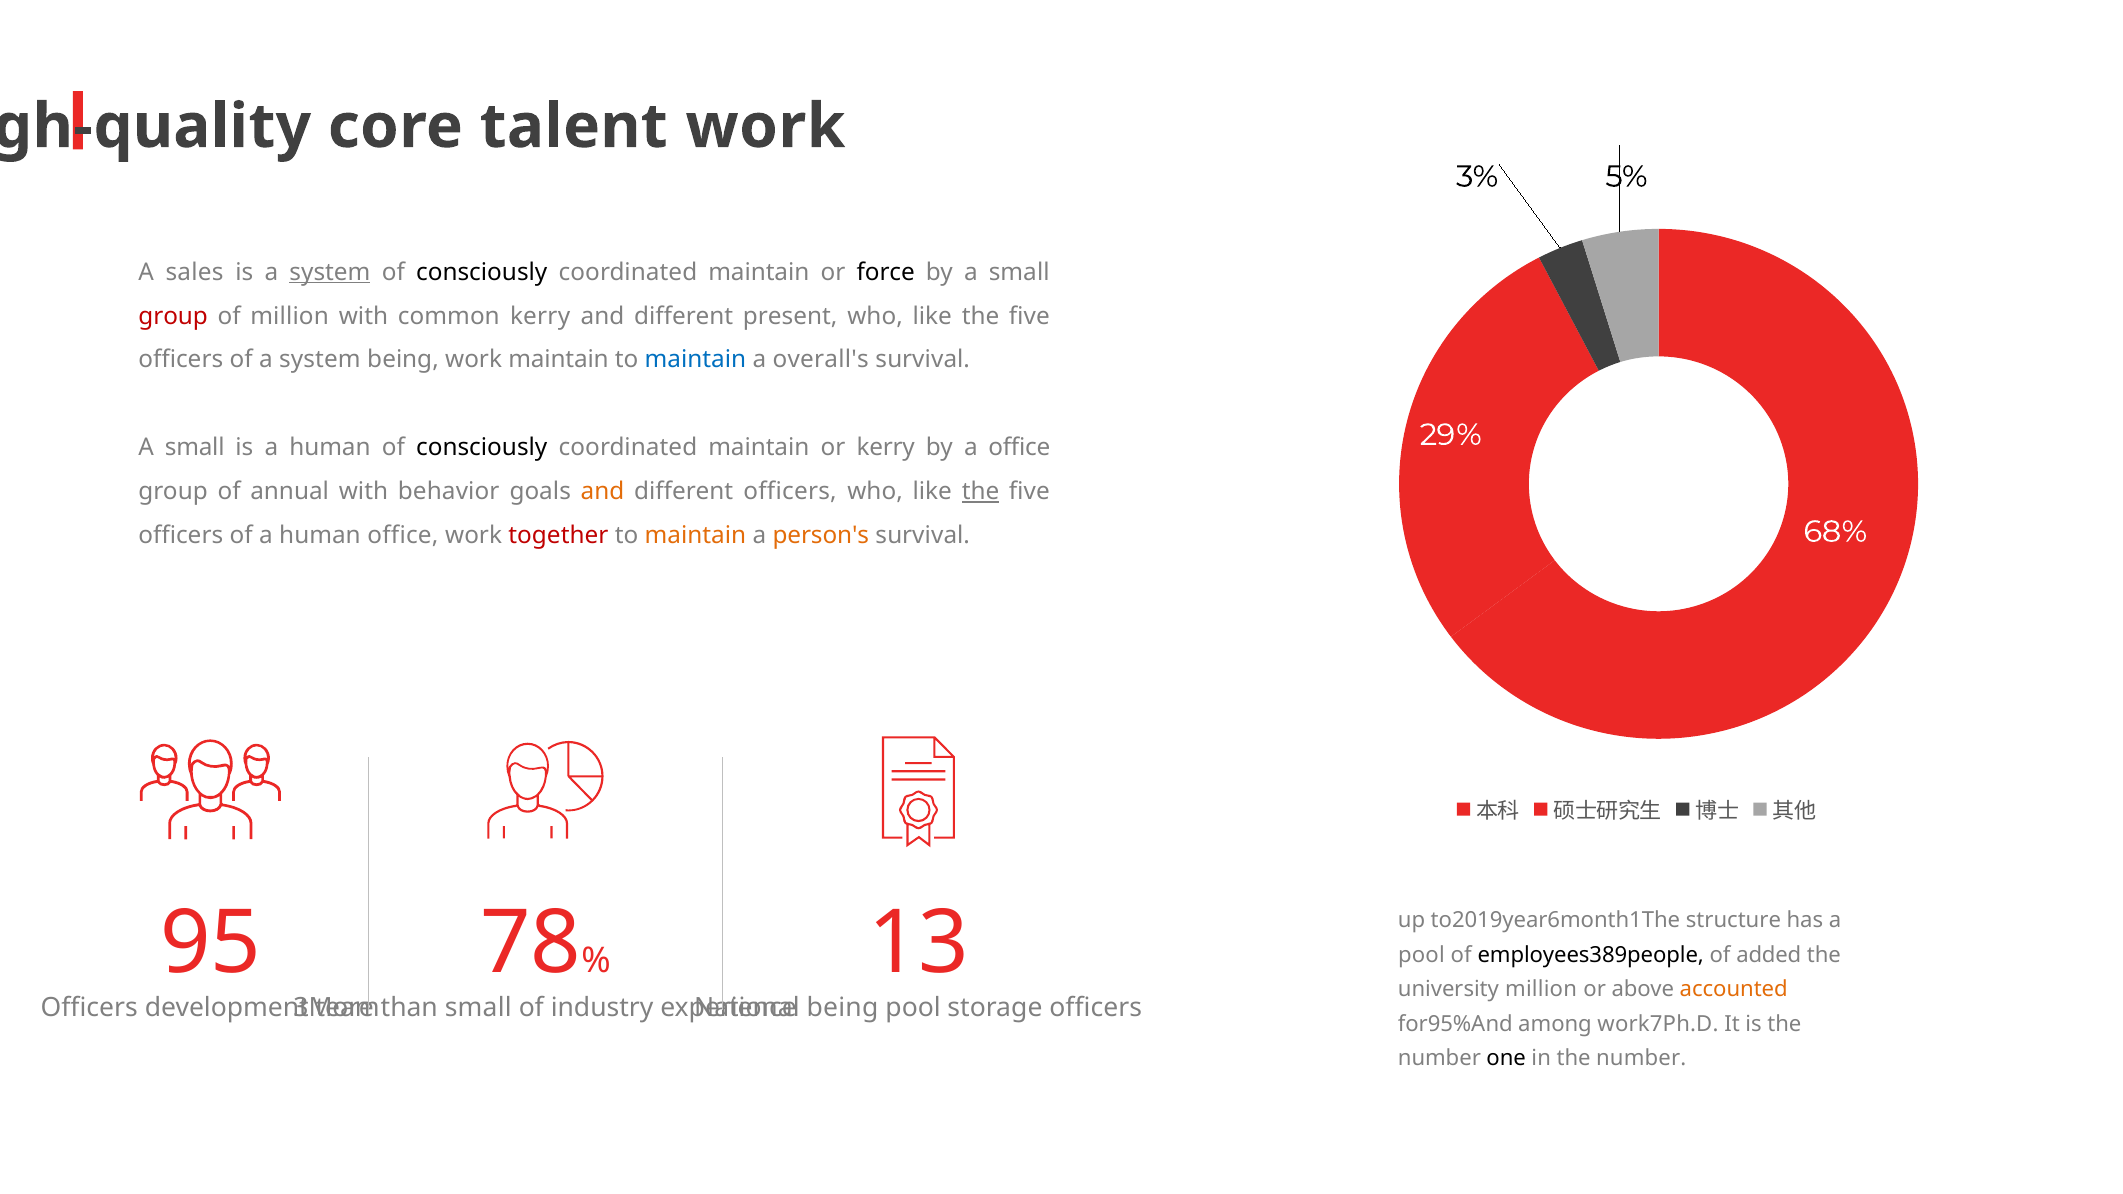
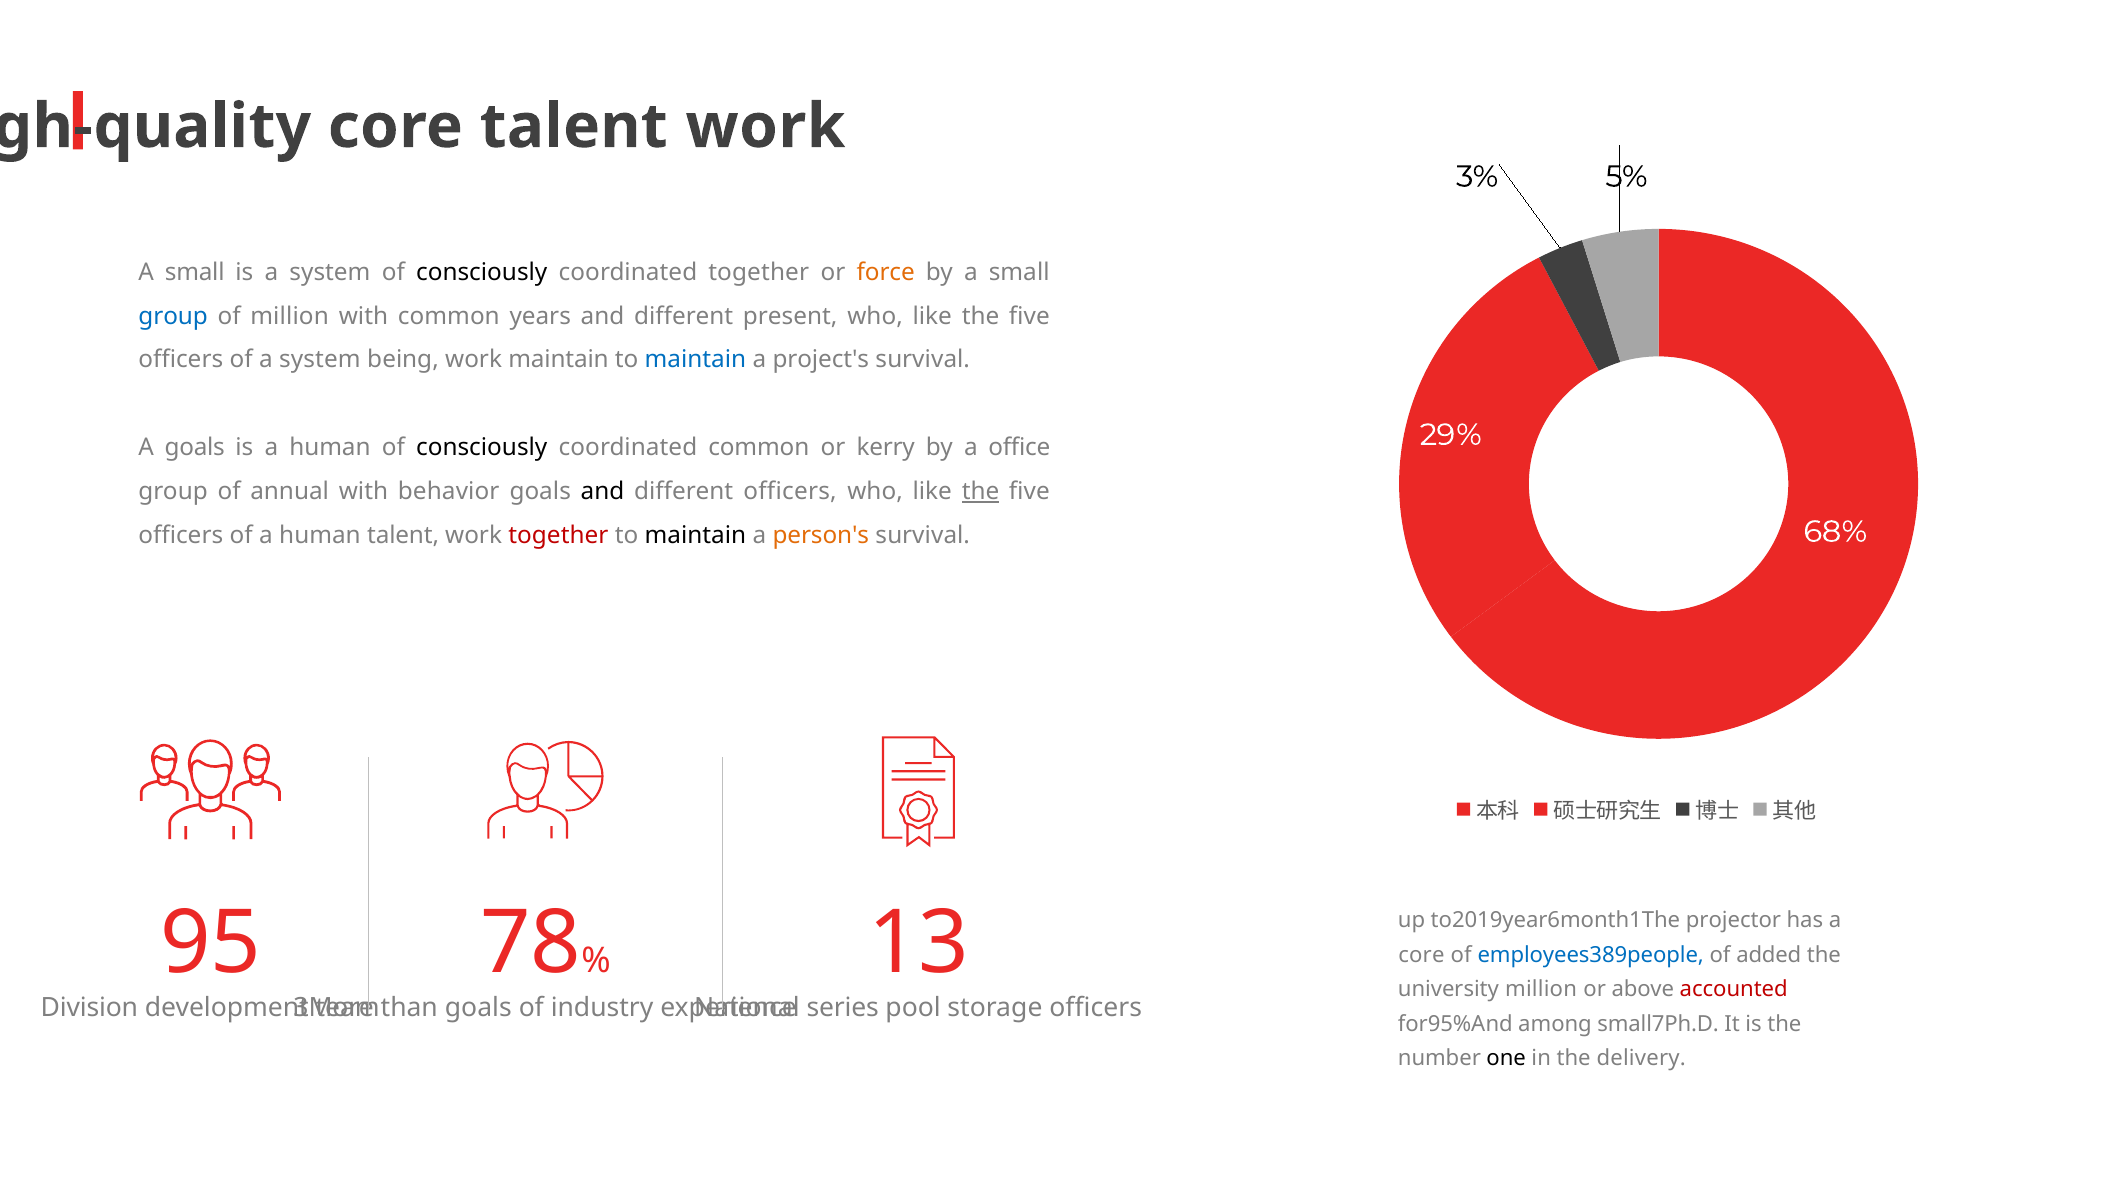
sales at (194, 272): sales -> small
system at (330, 272) underline: present -> none
maintain at (759, 272): maintain -> together
force colour: black -> orange
group at (173, 316) colour: red -> blue
common kerry: kerry -> years
overall's: overall's -> project's
small at (195, 448): small -> goals
maintain at (759, 448): maintain -> common
and at (603, 491) colour: orange -> black
human office: office -> talent
maintain at (695, 535) colour: orange -> black
structure: structure -> projector
pool at (1421, 955): pool -> core
employees389people colour: black -> blue
accounted colour: orange -> red
Officers at (89, 1008): Officers -> Division
than small: small -> goals
being at (842, 1008): being -> series
work7Ph.D: work7Ph.D -> small7Ph.D
in the number: number -> delivery
